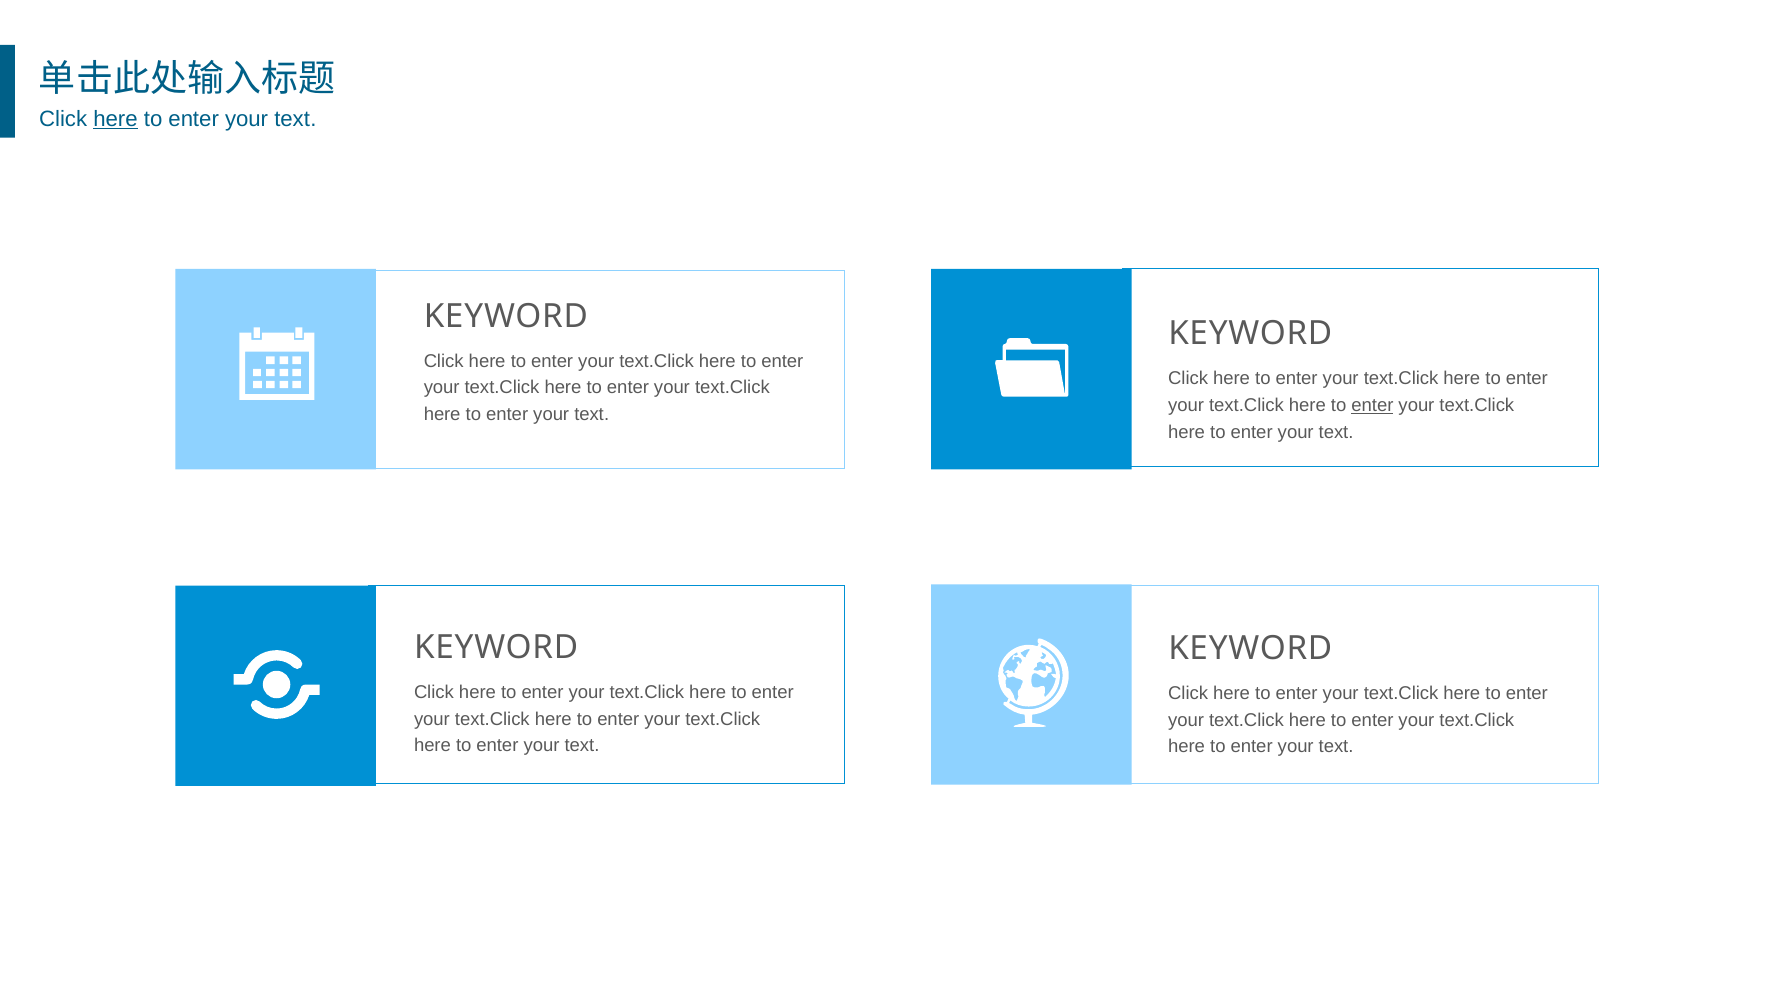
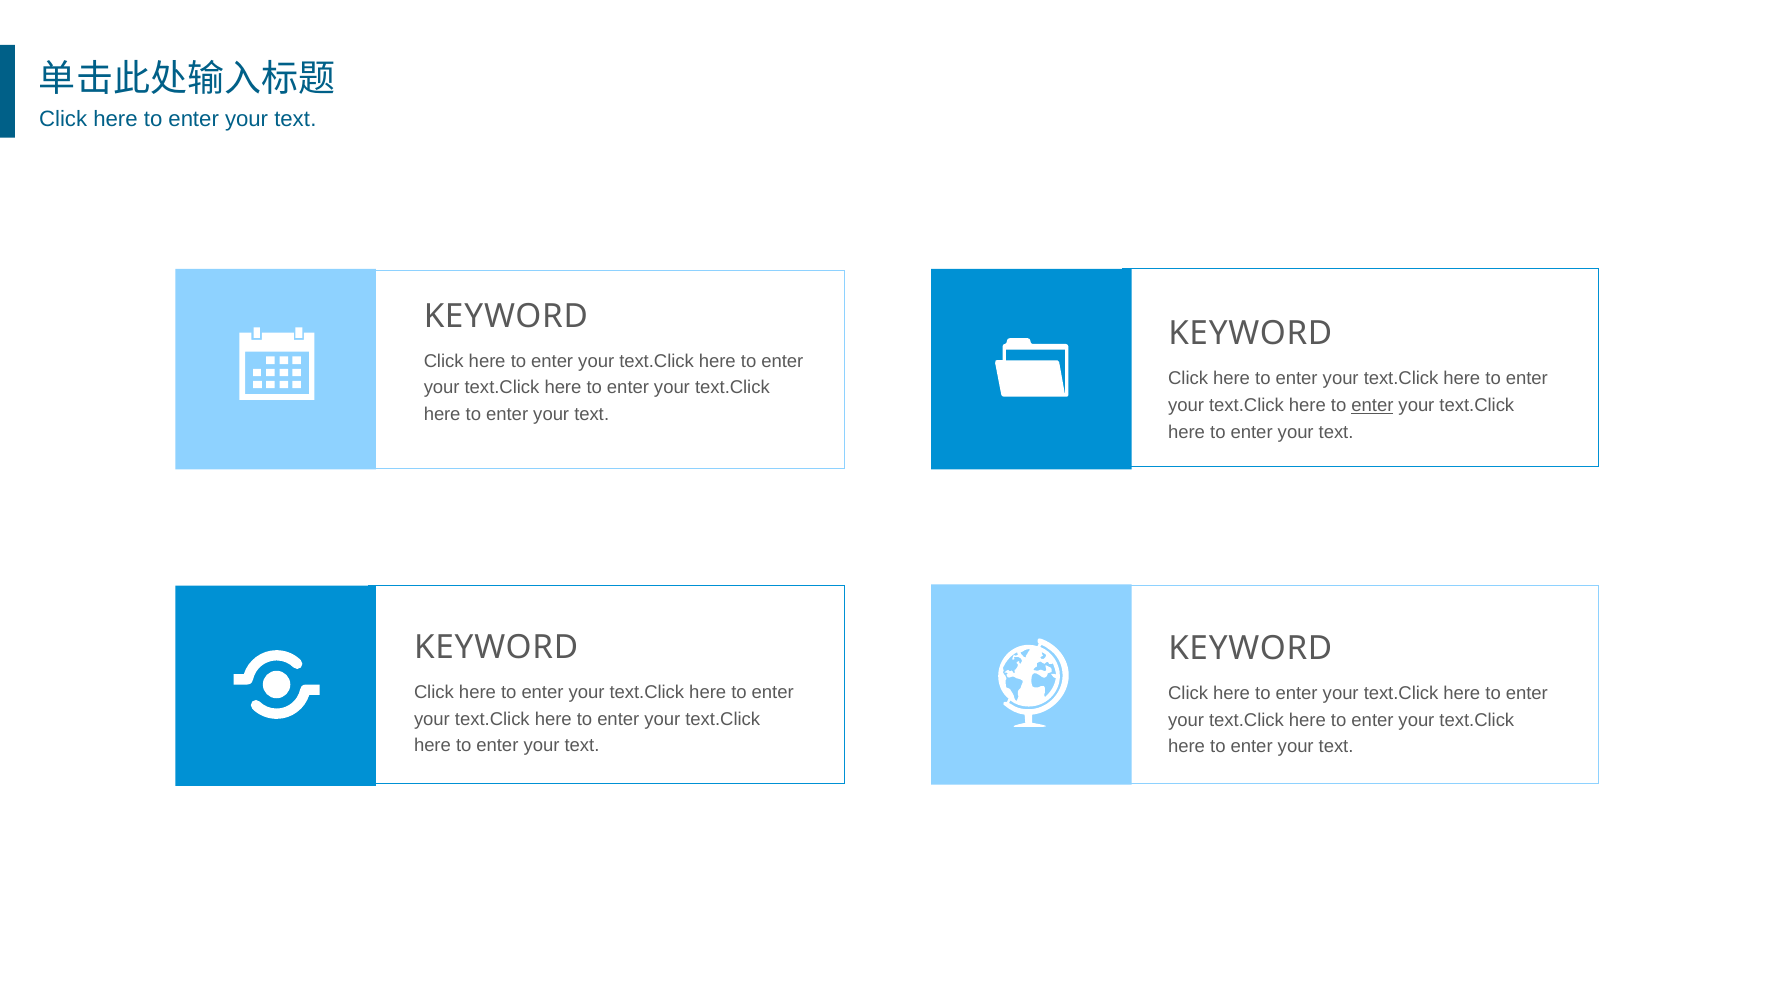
here at (115, 119) underline: present -> none
